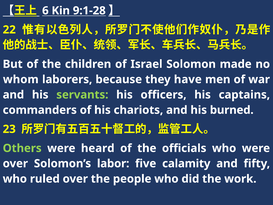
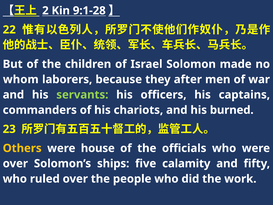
6: 6 -> 2
have: have -> after
Others colour: light green -> yellow
heard: heard -> house
labor: labor -> ships
